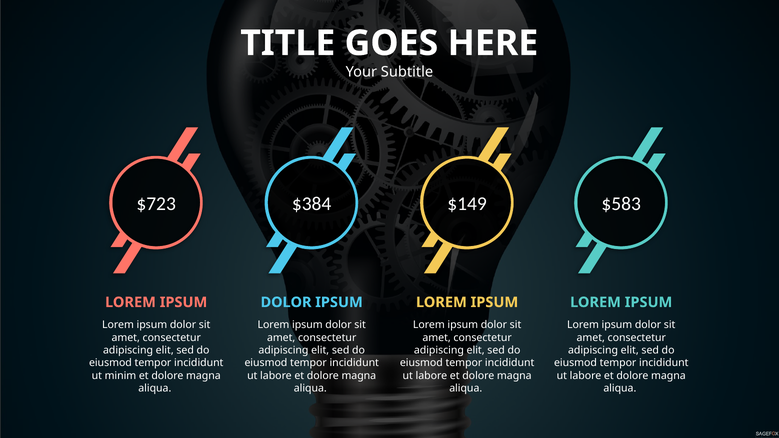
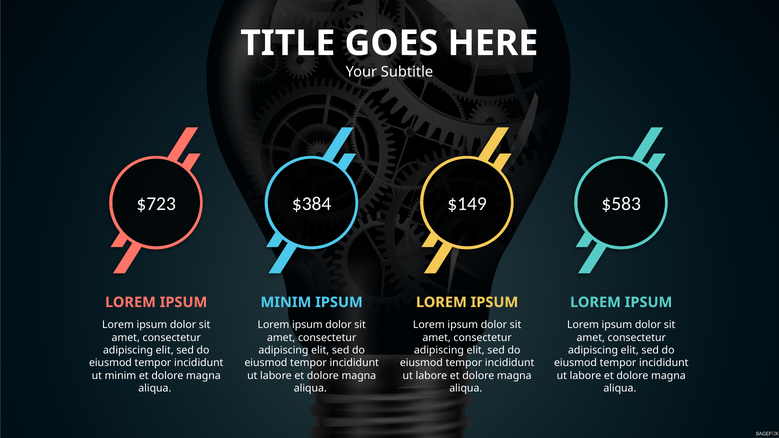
DOLOR at (286, 302): DOLOR -> MINIM
